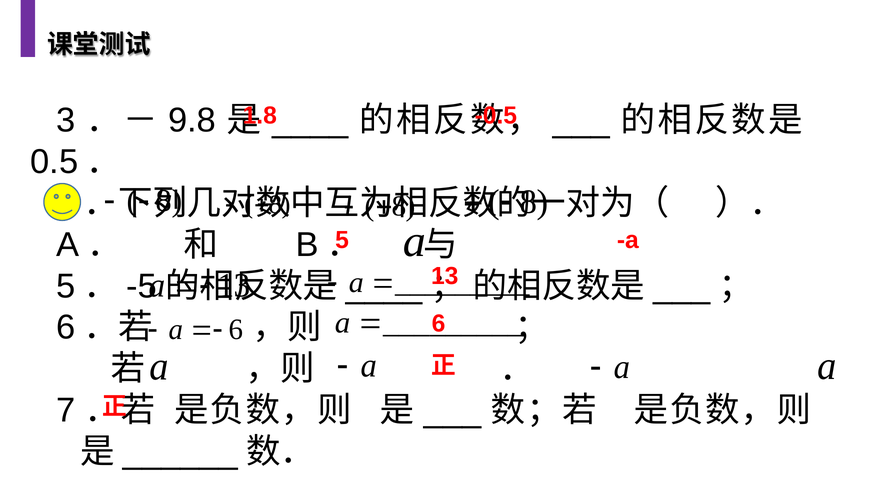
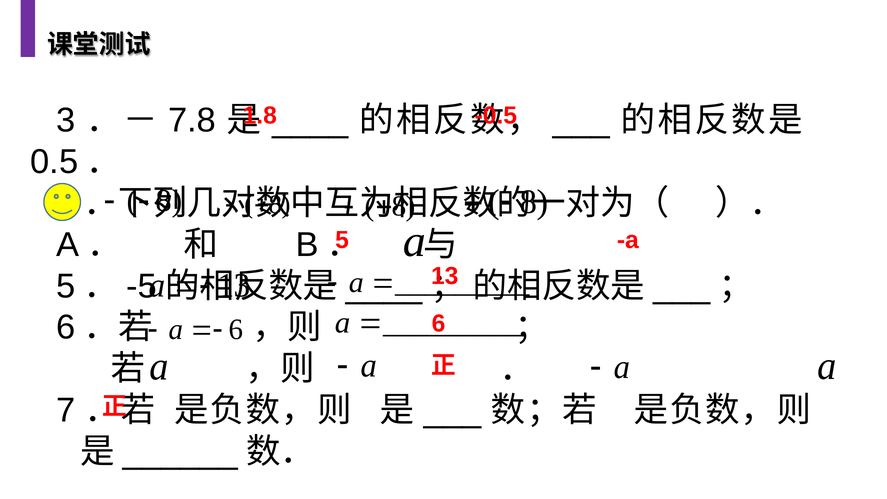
9.8: 9.8 -> 7.8
